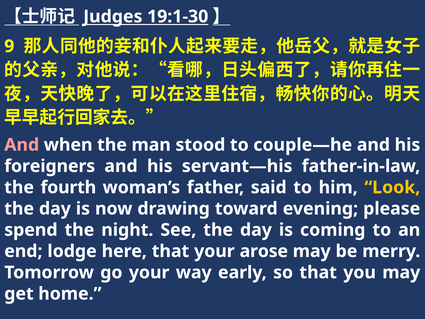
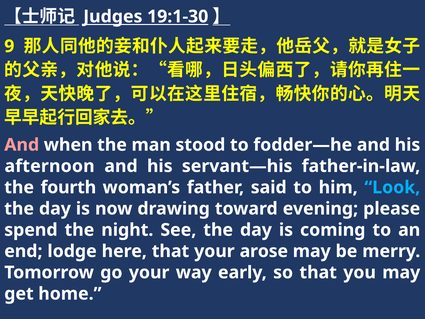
couple—he: couple—he -> fodder—he
foreigners: foreigners -> afternoon
Look colour: yellow -> light blue
